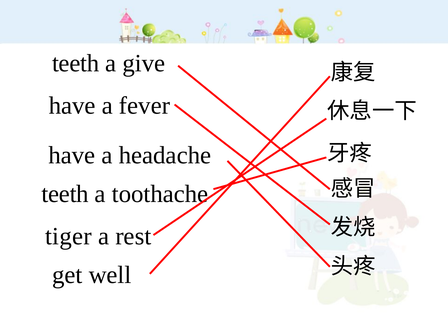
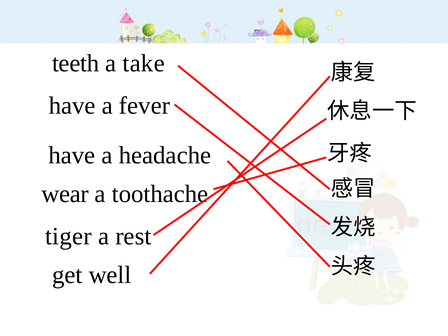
give: give -> take
teeth at (65, 194): teeth -> wear
